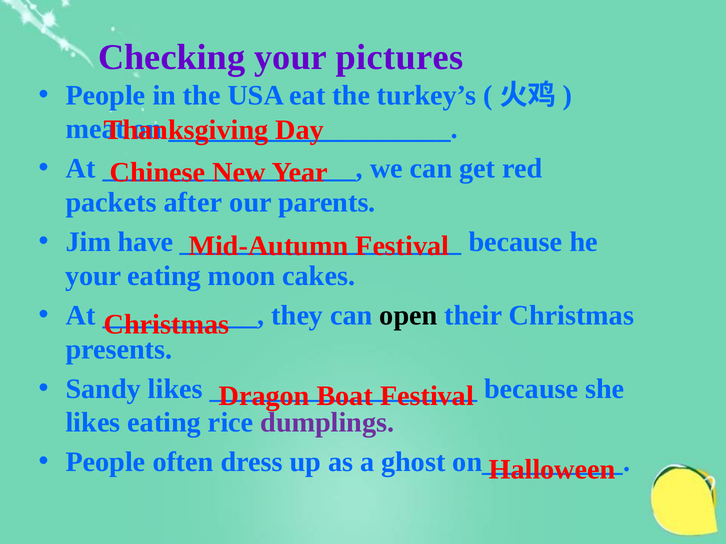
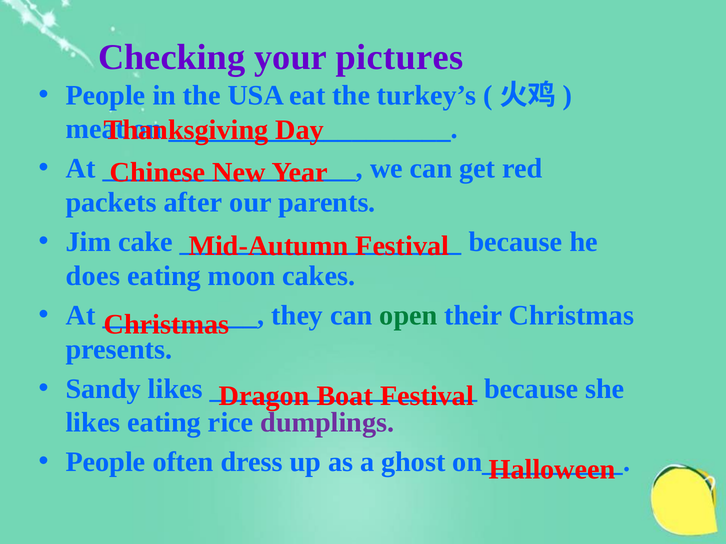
have: have -> cake
your at (93, 276): your -> does
open colour: black -> green
